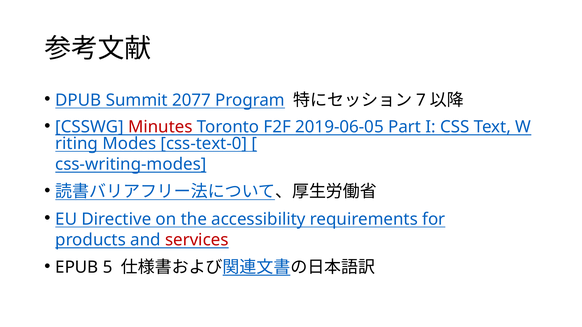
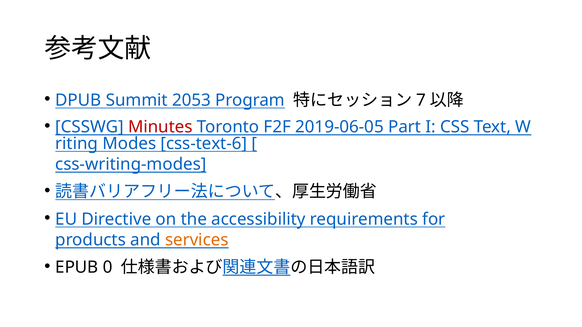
2077: 2077 -> 2053
css-text-0: css-text-0 -> css-text-6
services colour: red -> orange
5: 5 -> 0
